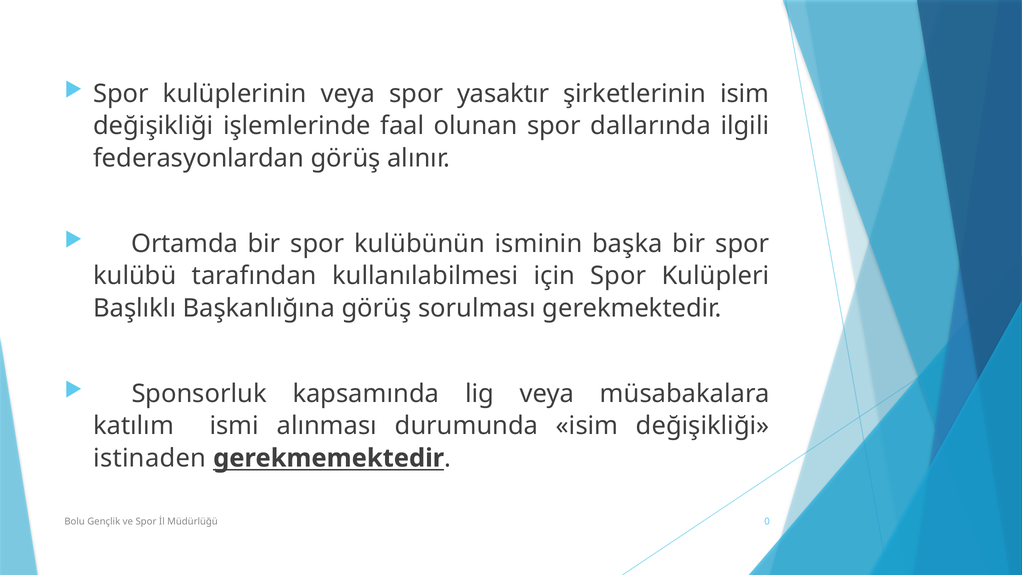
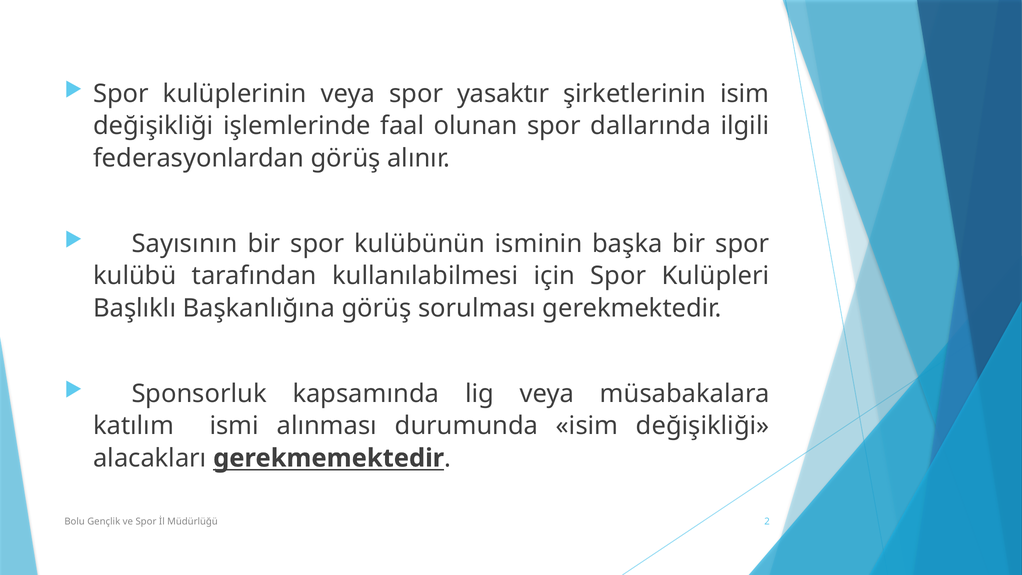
Ortamda: Ortamda -> Sayısının
istinaden: istinaden -> alacakları
0: 0 -> 2
